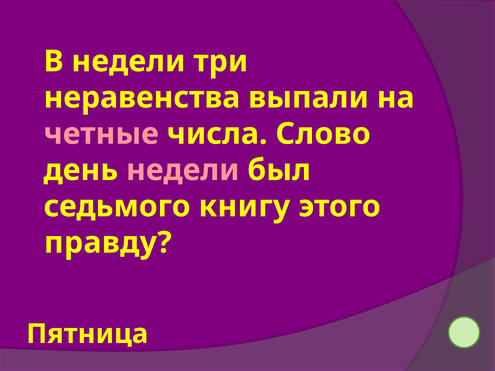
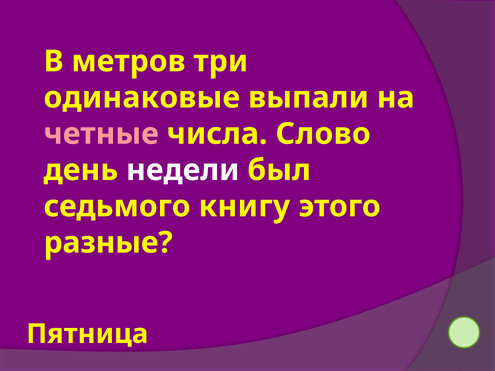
В недели: недели -> метров
неравенства: неравенства -> одинаковые
недели at (183, 170) colour: pink -> white
правду: правду -> разные
